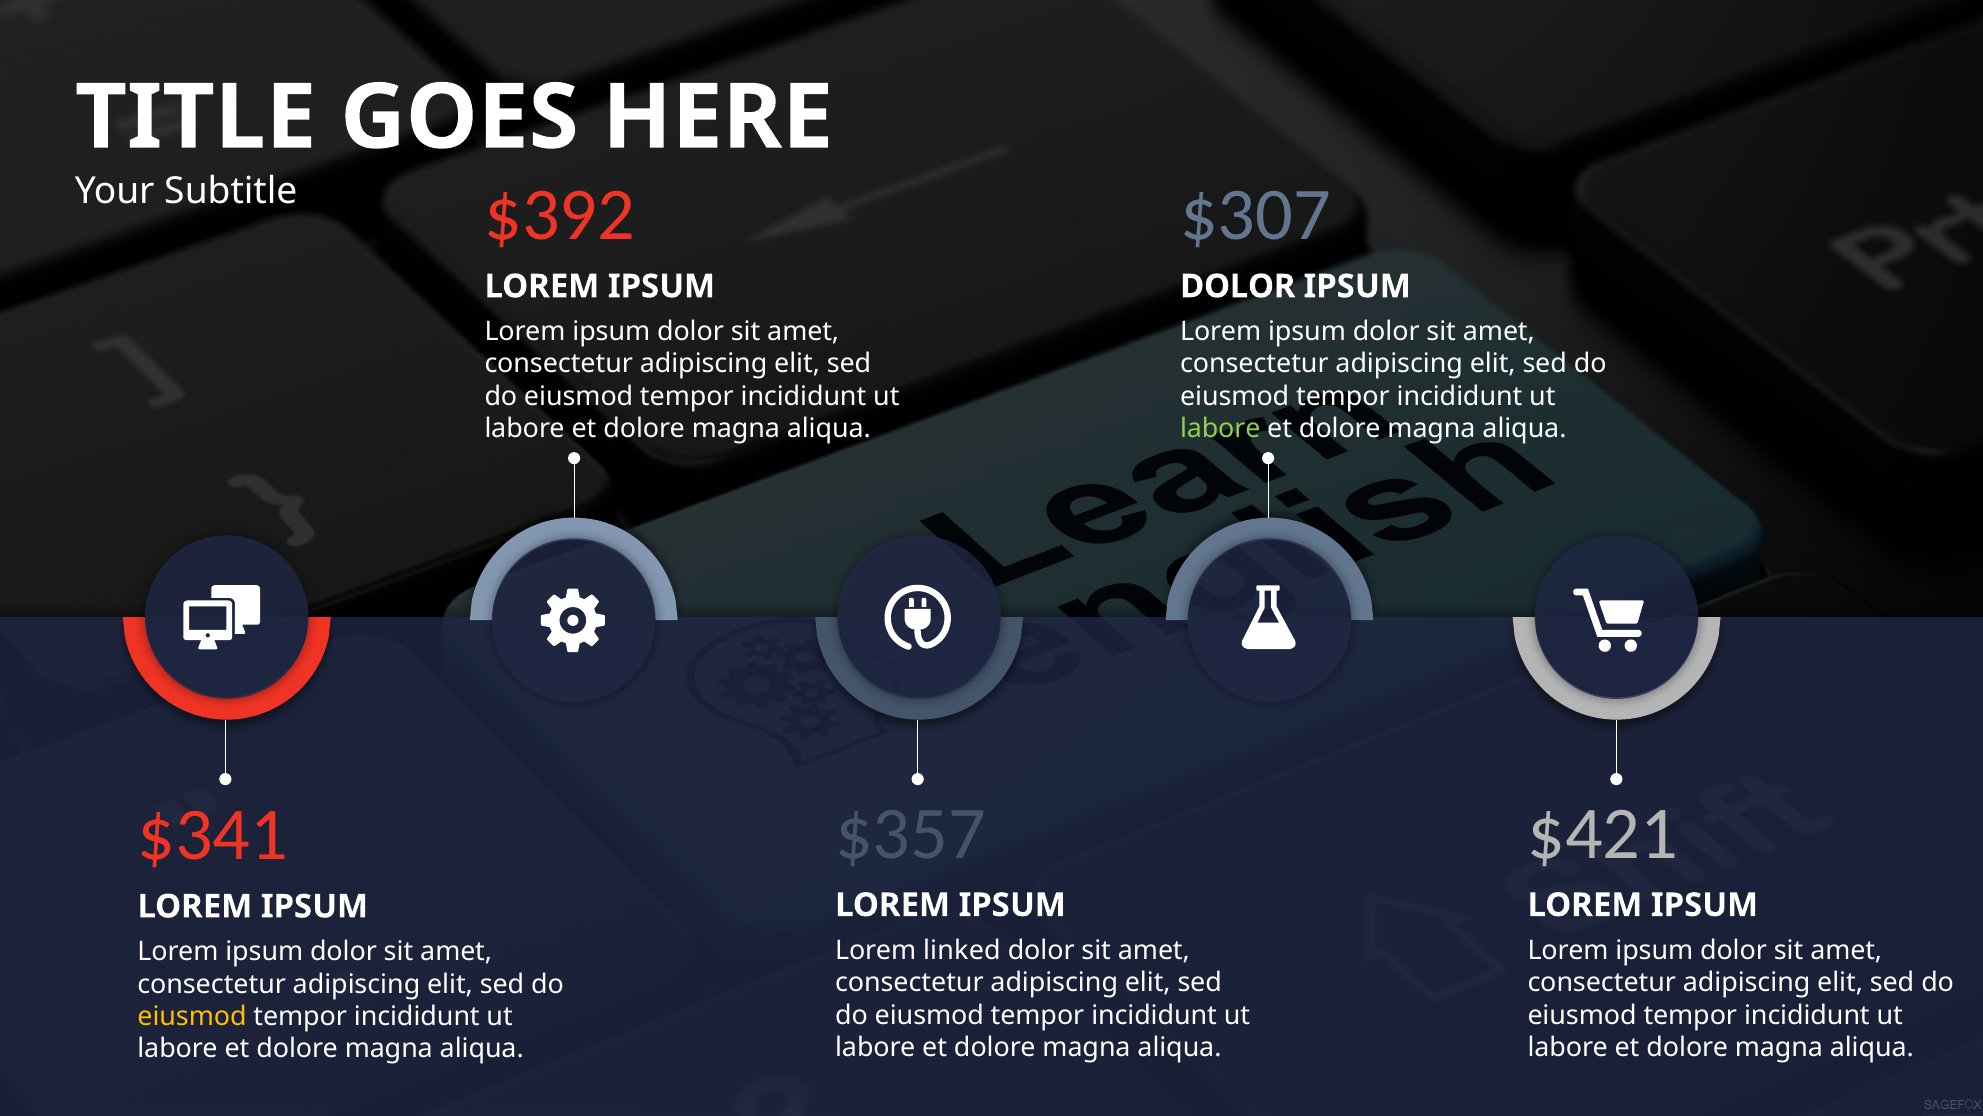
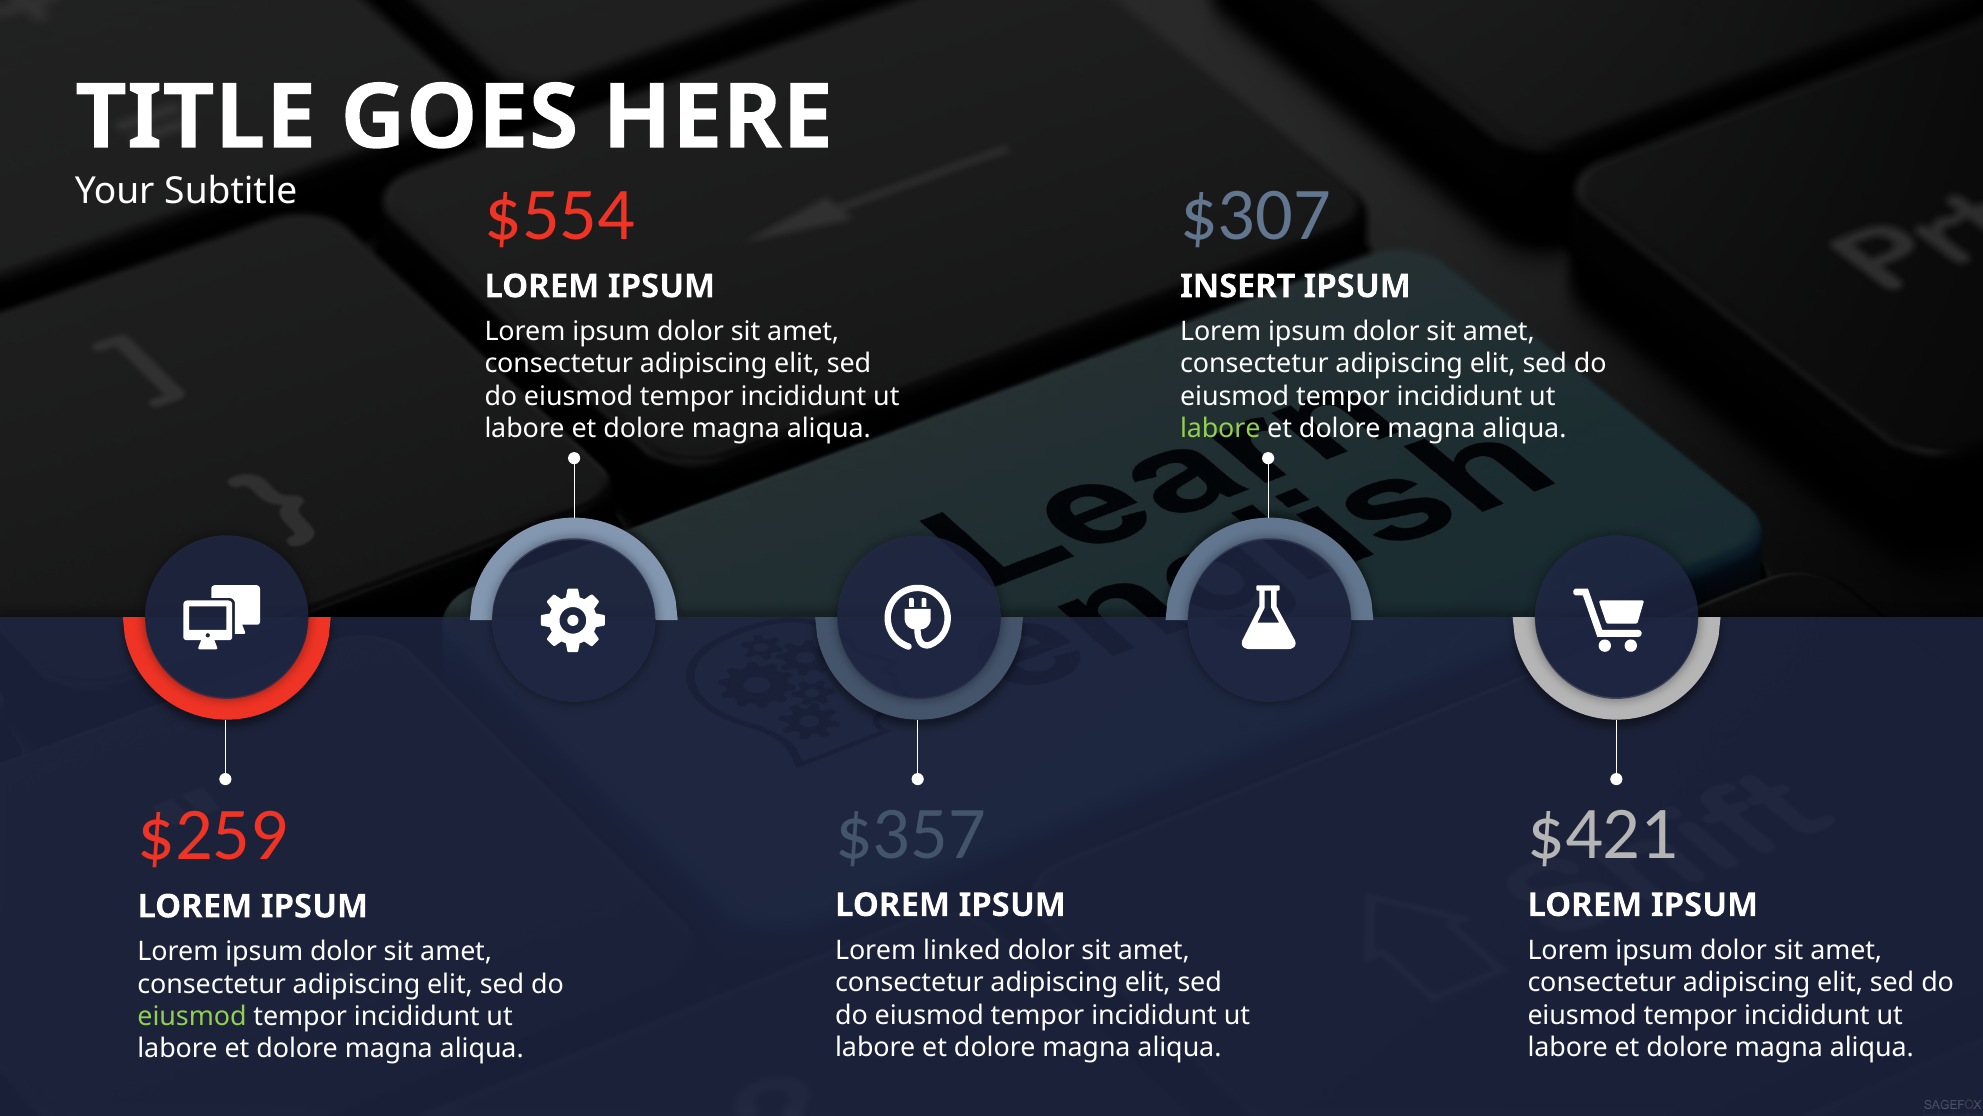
$392: $392 -> $554
DOLOR at (1238, 286): DOLOR -> INSERT
$341: $341 -> $259
eiusmod at (192, 1016) colour: yellow -> light green
